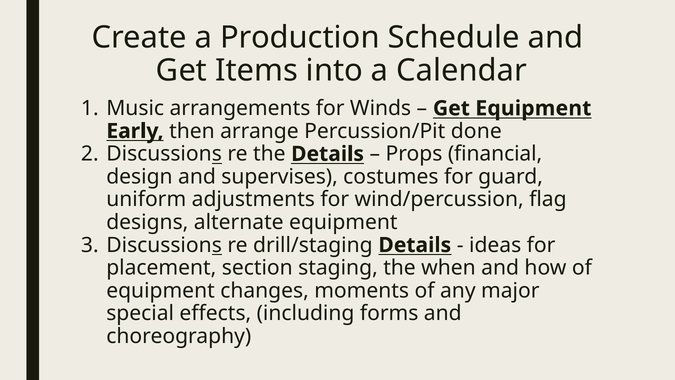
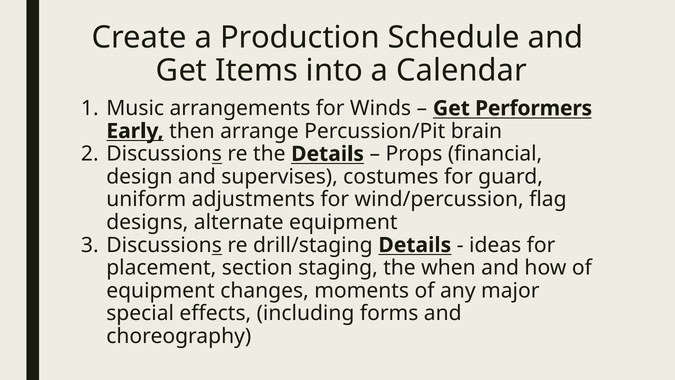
Get Equipment: Equipment -> Performers
done: done -> brain
